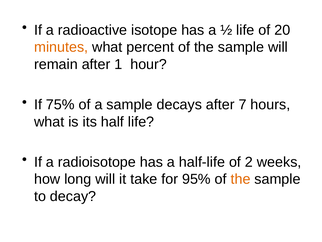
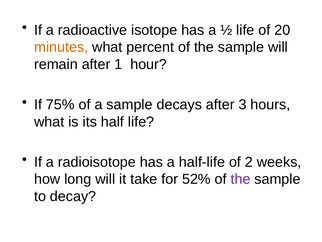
7: 7 -> 3
95%: 95% -> 52%
the at (241, 179) colour: orange -> purple
